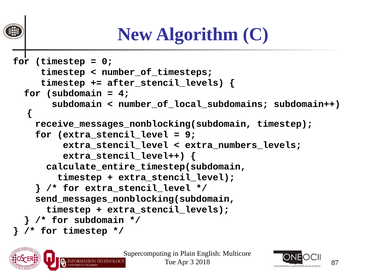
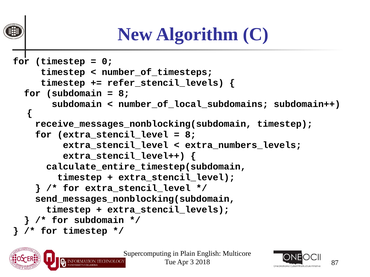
after_stencil_levels: after_stencil_levels -> refer_stencil_levels
4 at (124, 94): 4 -> 8
9 at (191, 135): 9 -> 8
